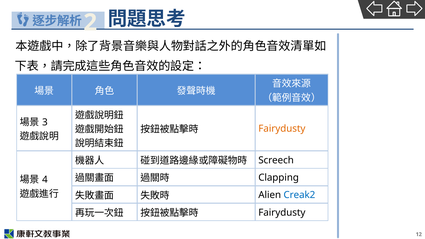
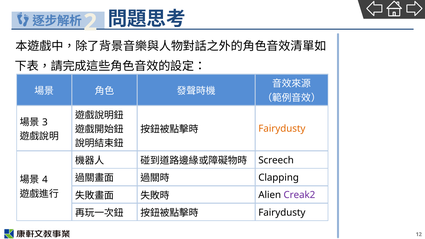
Creak2 colour: blue -> purple
